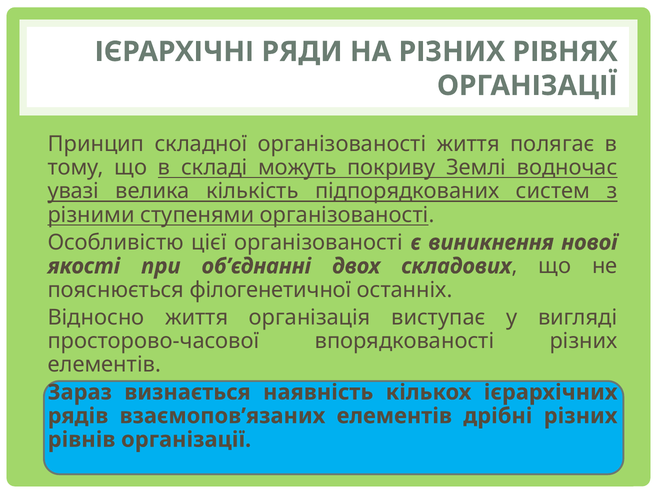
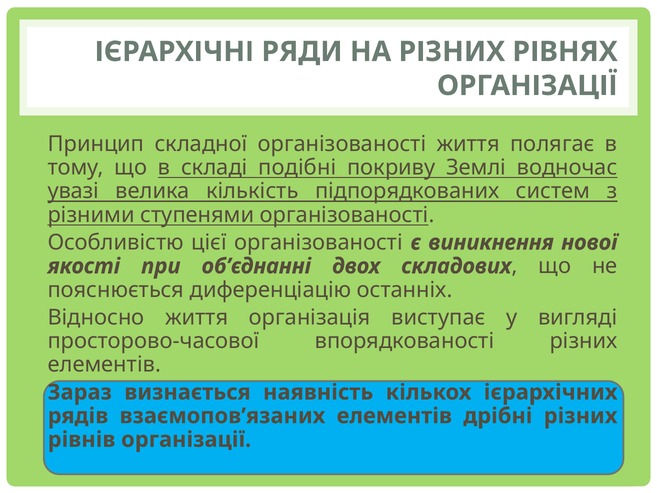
можуть: можуть -> подібні
філогенетичної: філогенетичної -> диференціацію
